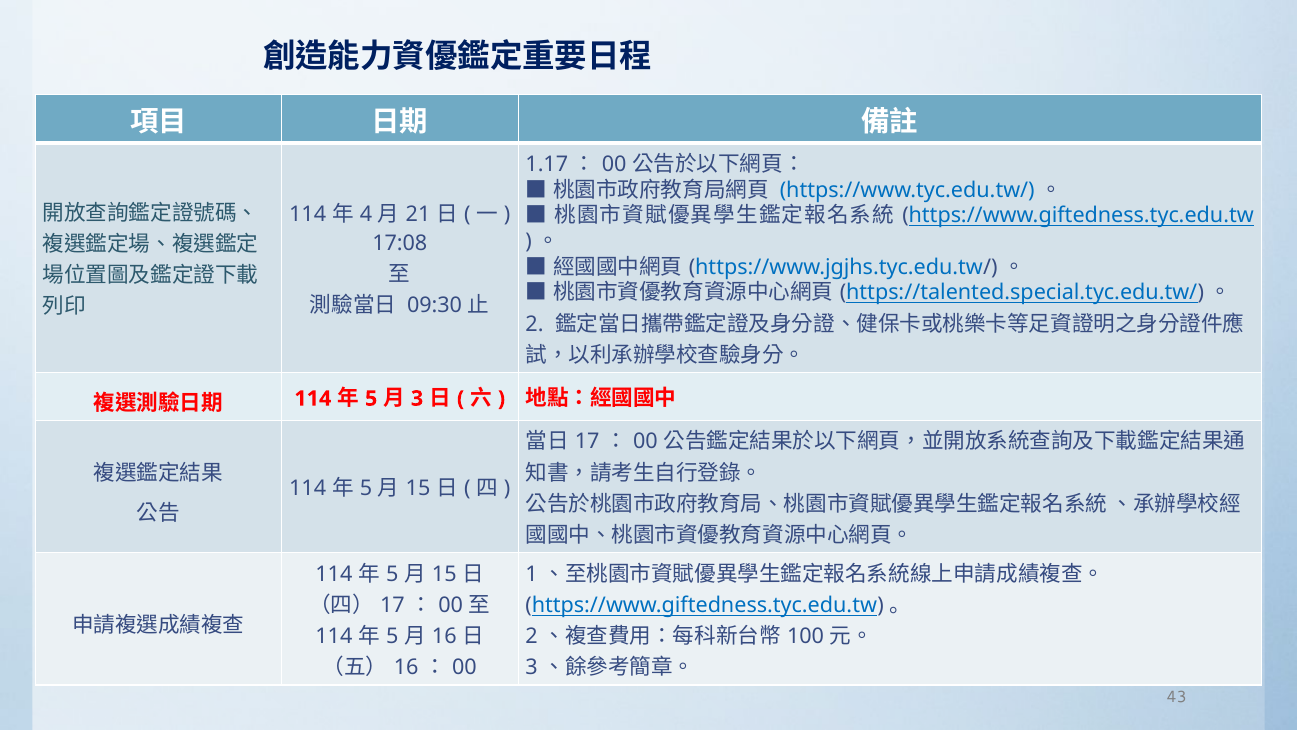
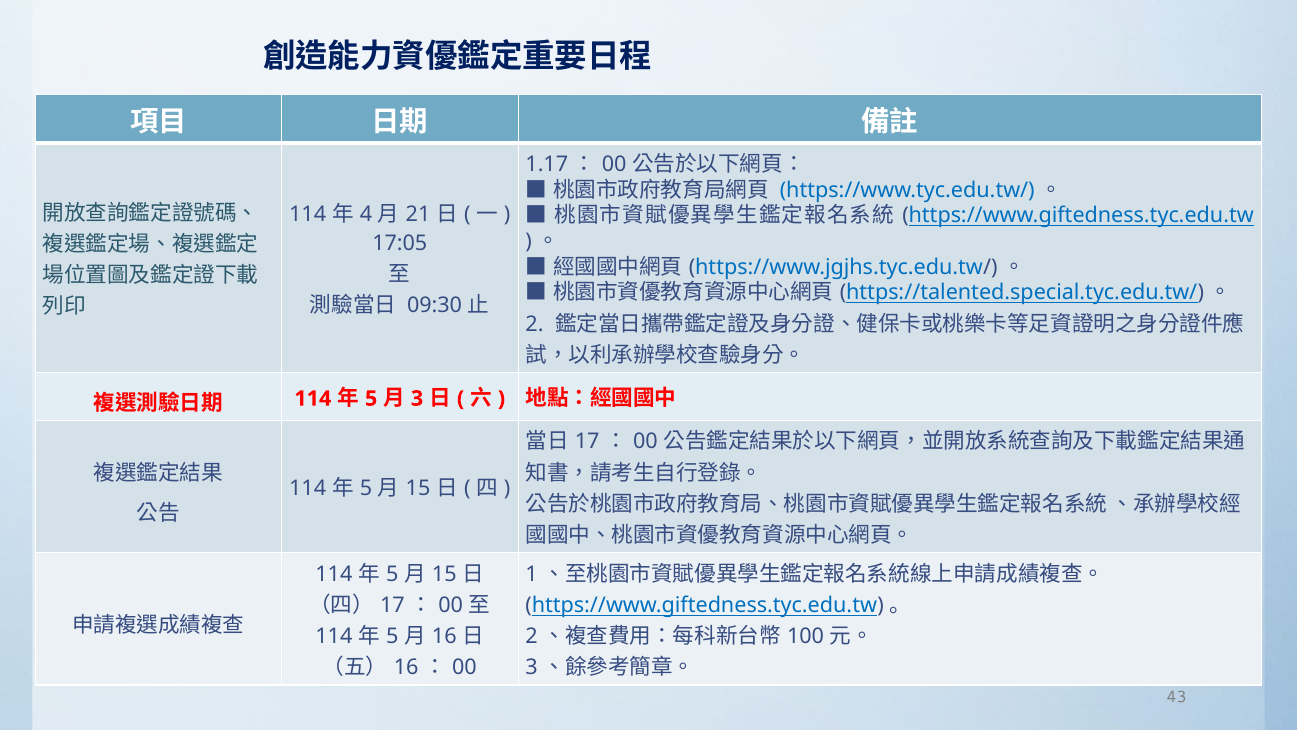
17:08: 17:08 -> 17:05
